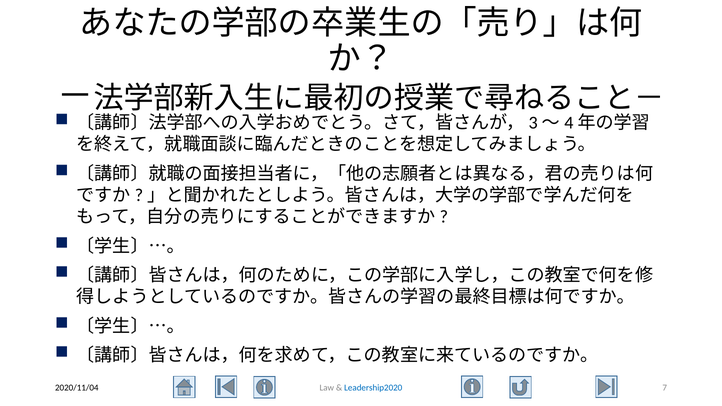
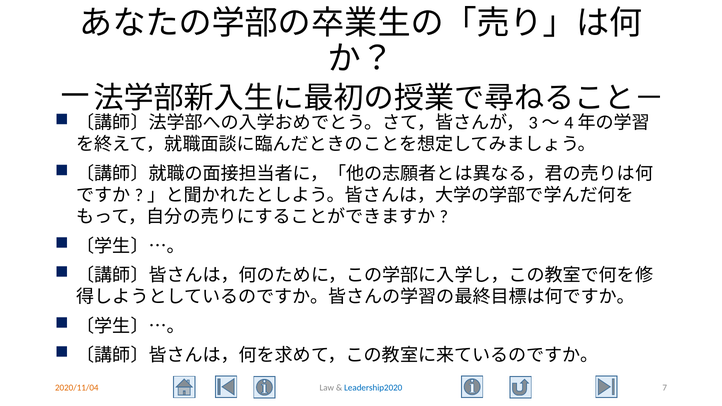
2020/11/04 colour: black -> orange
